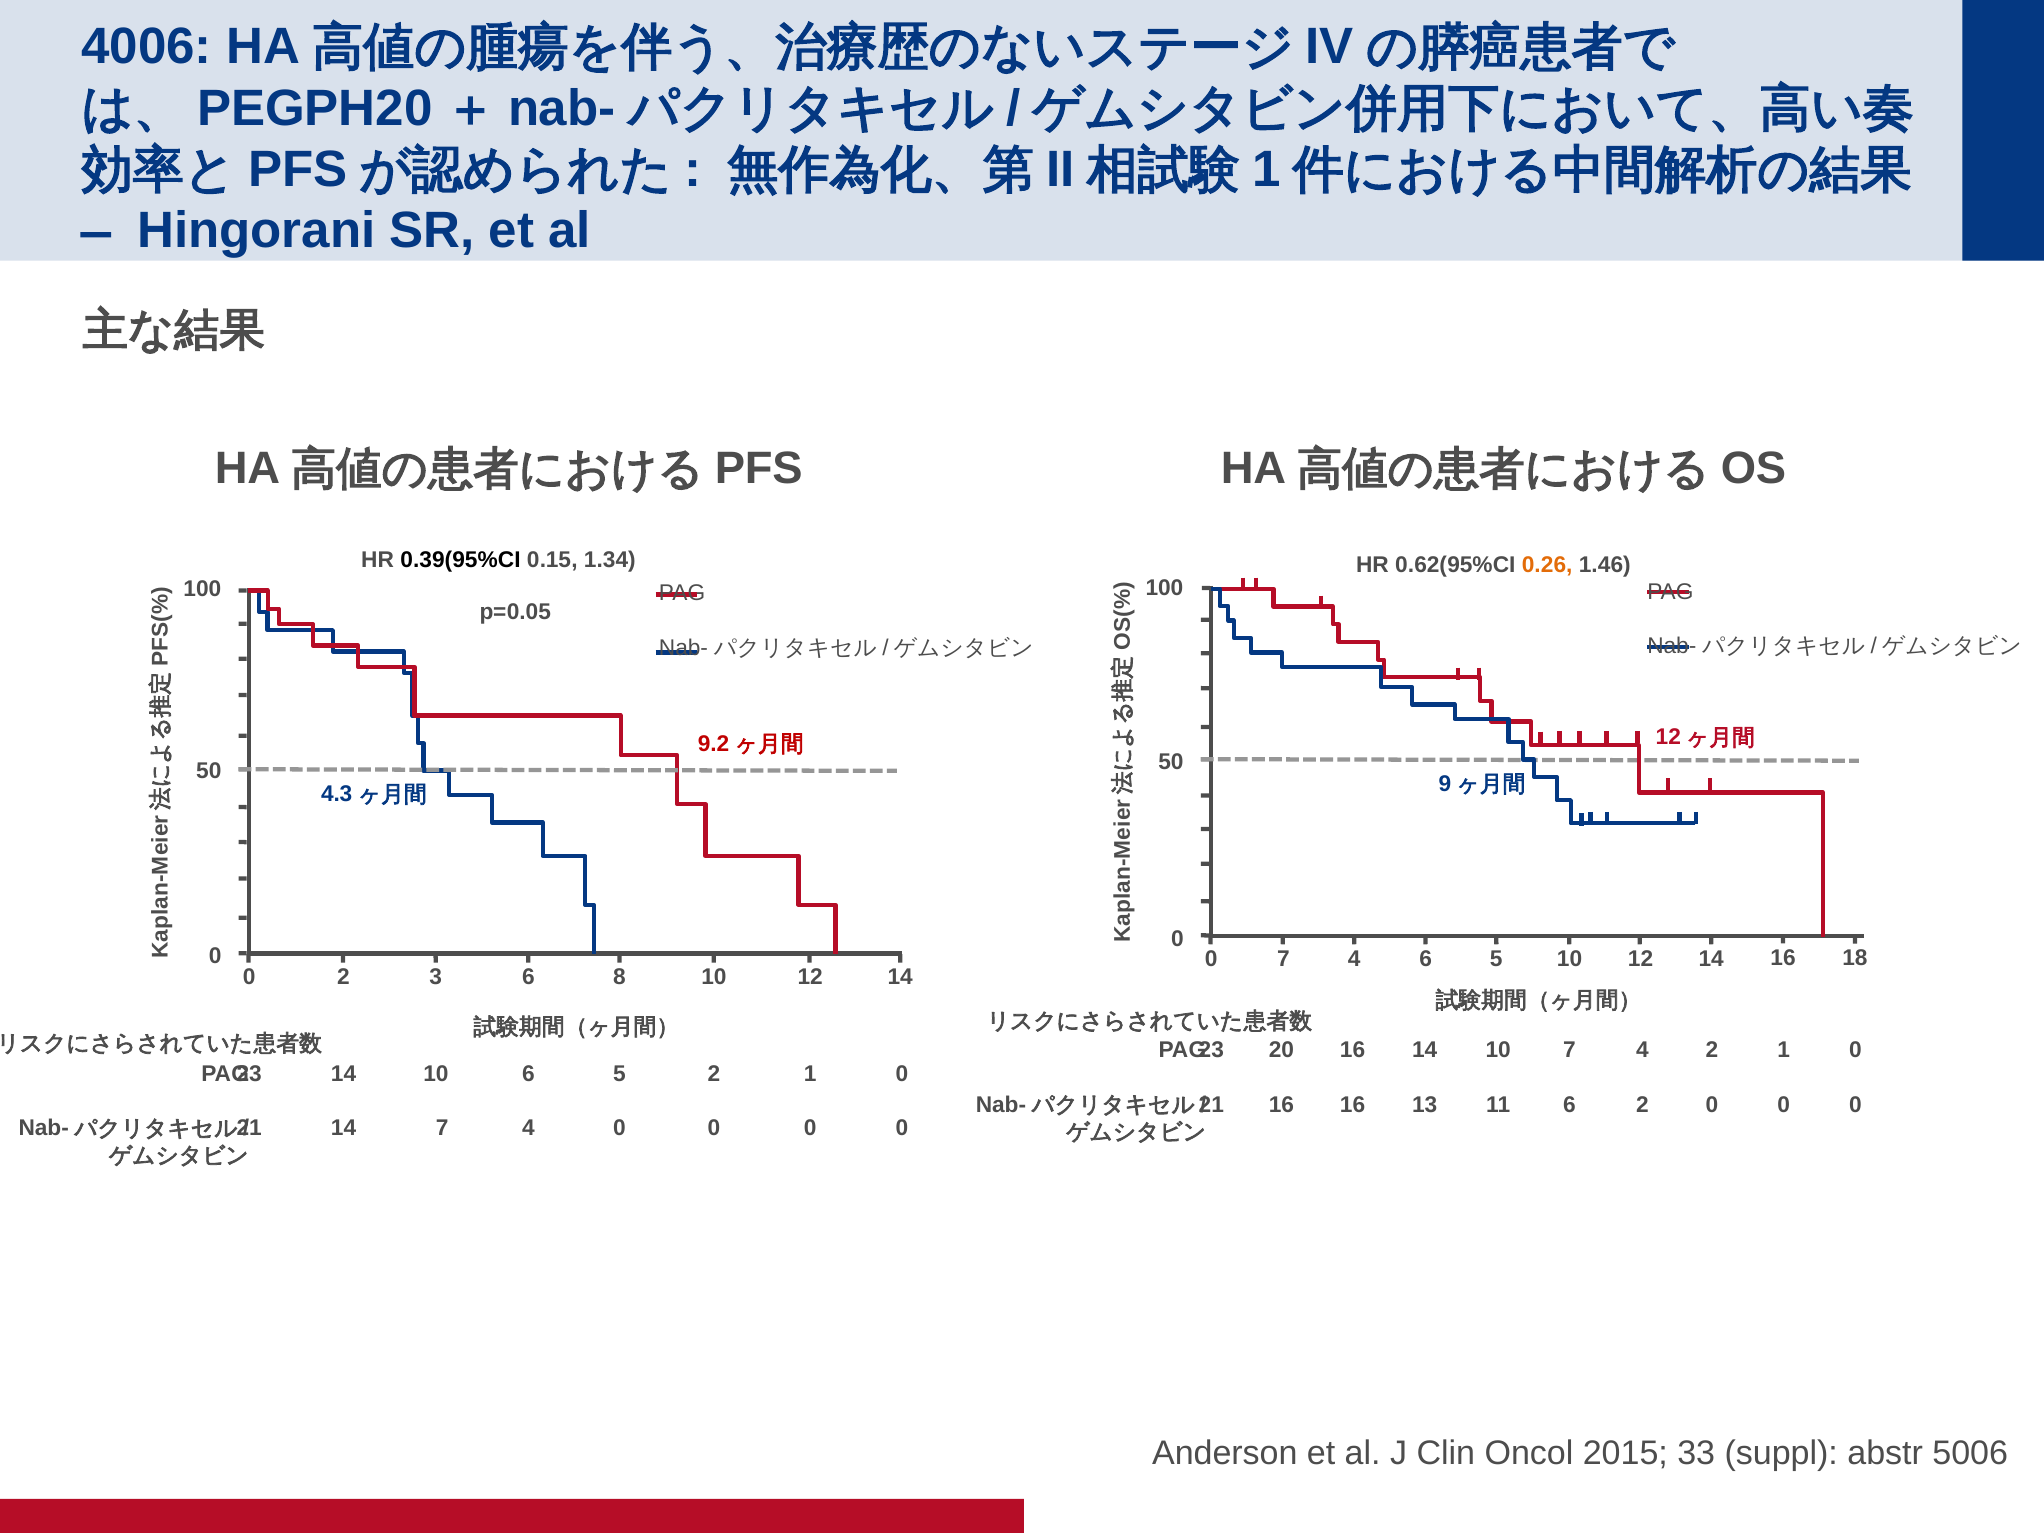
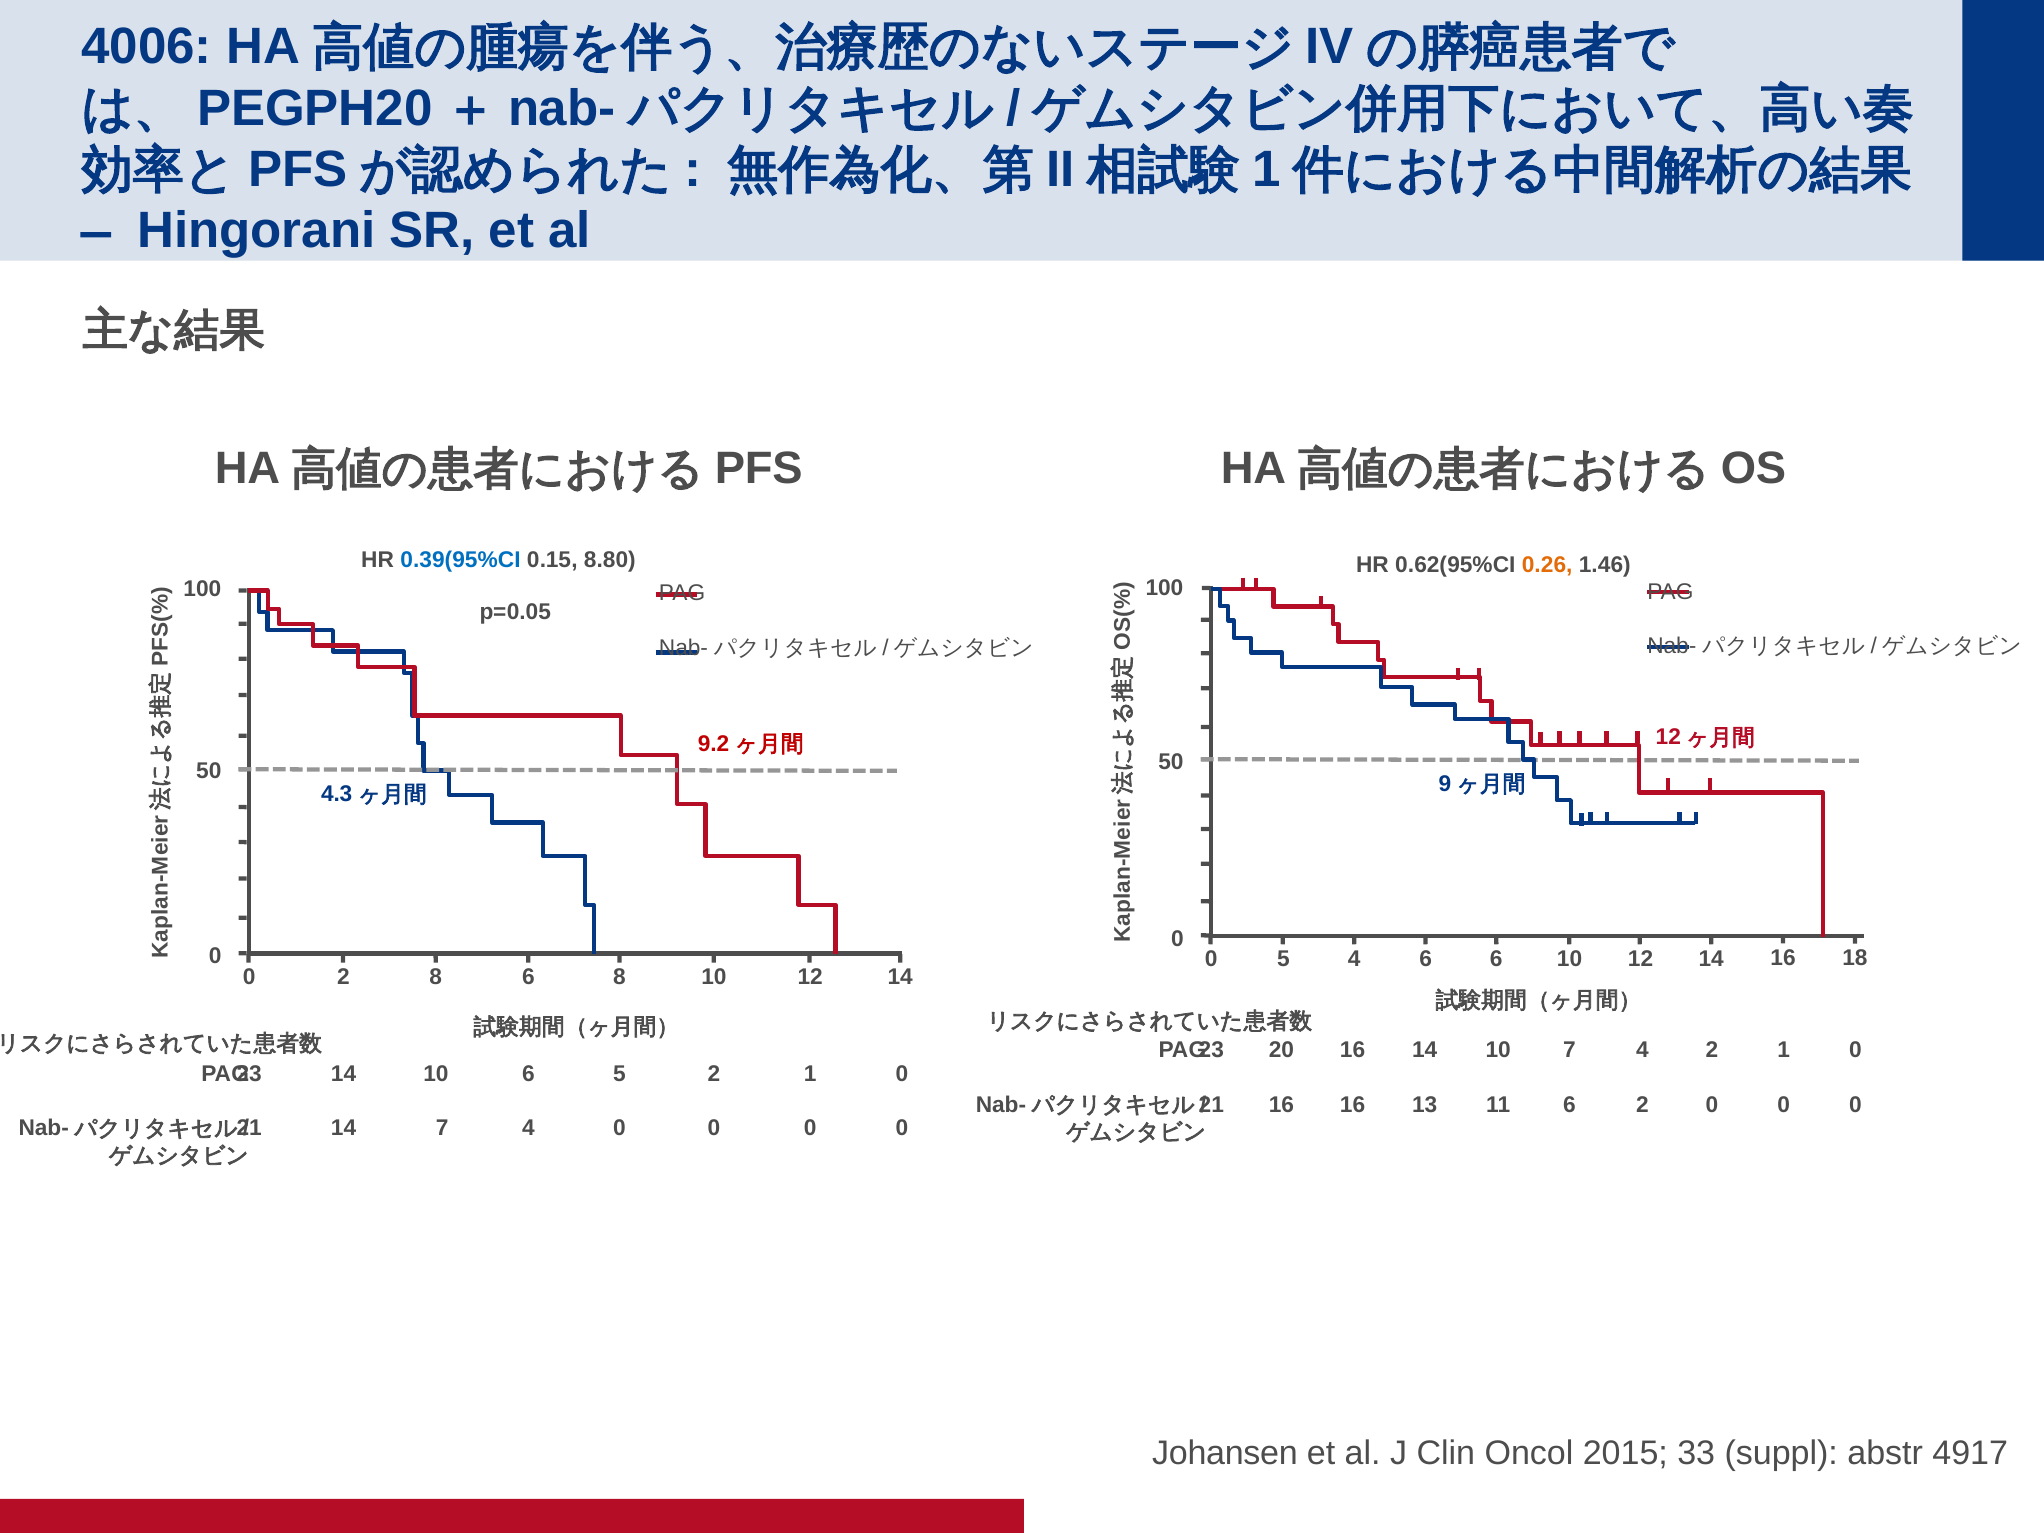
0.39(95%CI colour: black -> blue
1.34: 1.34 -> 8.80
0 7: 7 -> 5
6 5: 5 -> 6
2 3: 3 -> 8
Anderson: Anderson -> Johansen
5006: 5006 -> 4917
